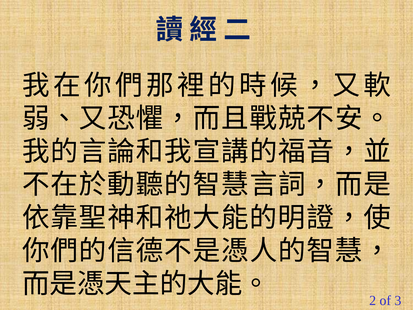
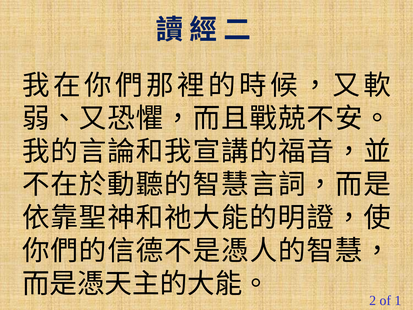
3: 3 -> 1
